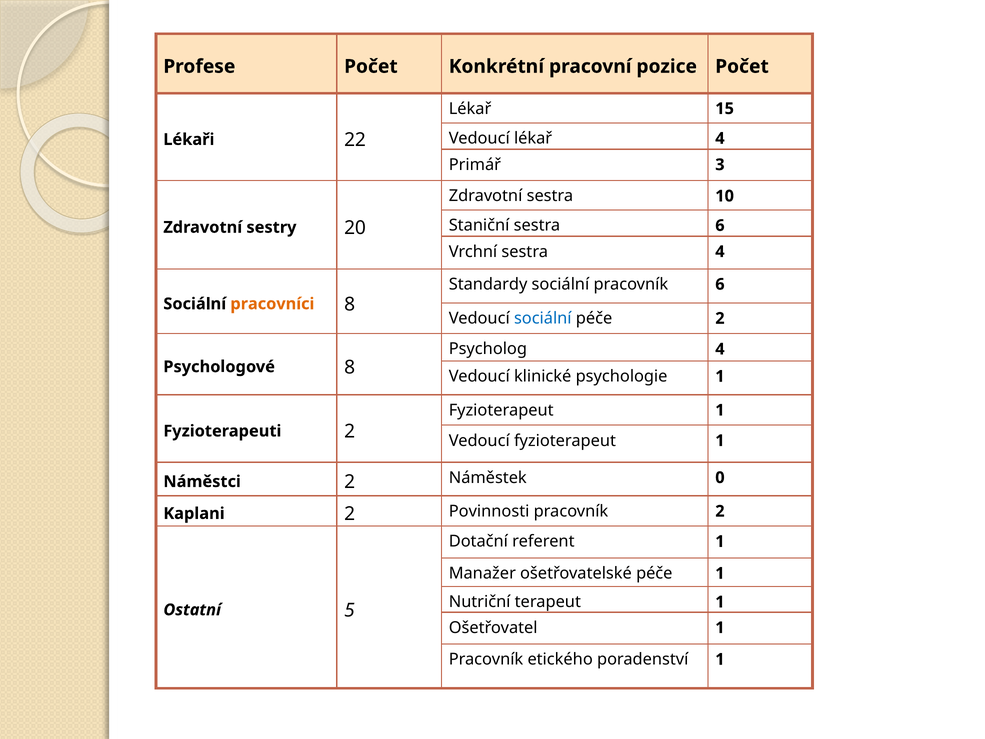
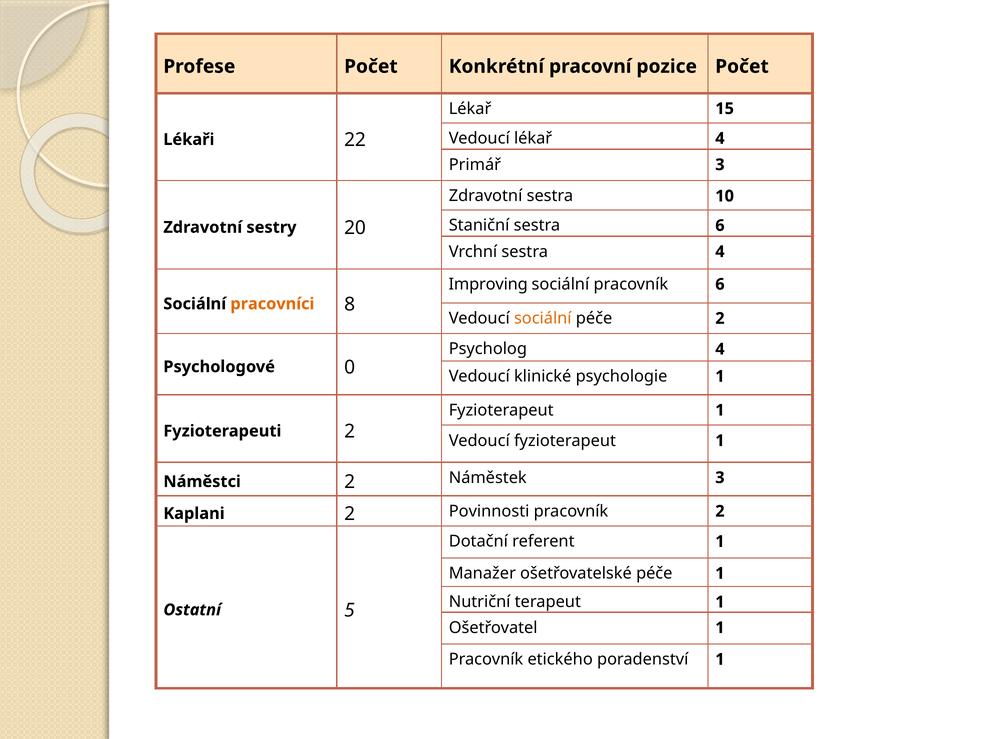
Standardy: Standardy -> Improving
sociální at (543, 318) colour: blue -> orange
Psychologové 8: 8 -> 0
Náměstek 0: 0 -> 3
